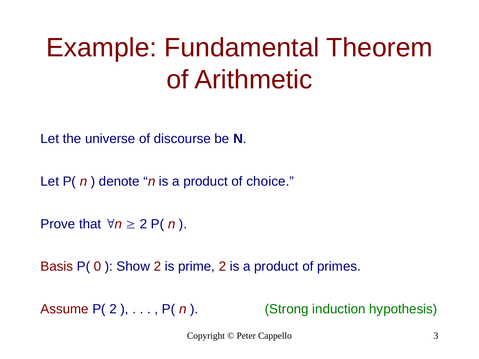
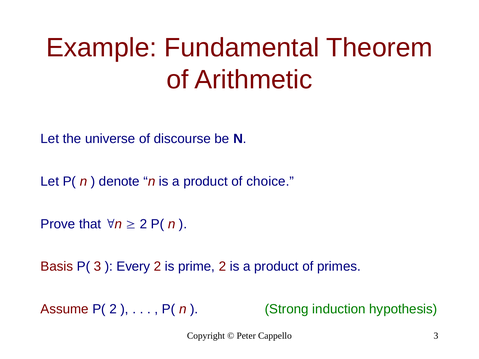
P( 0: 0 -> 3
Show: Show -> Every
